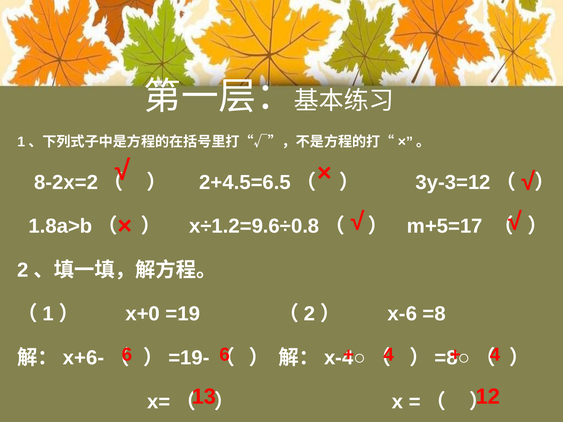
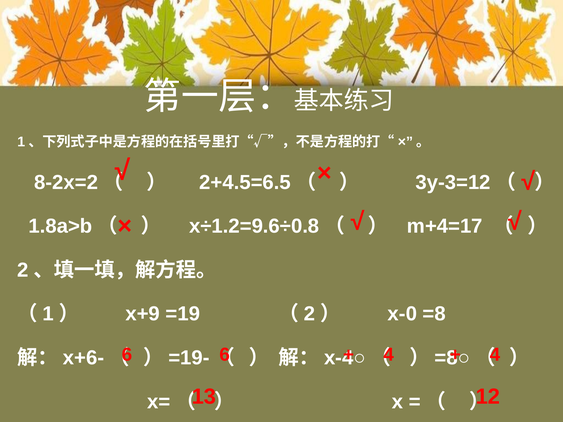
m+5=17: m+5=17 -> m+4=17
x+0: x+0 -> x+9
x-6: x-6 -> x-0
